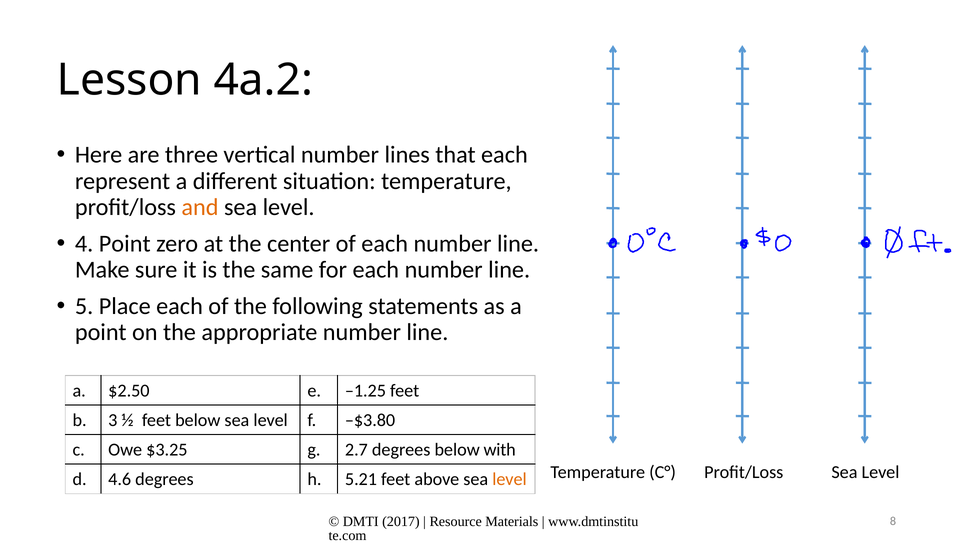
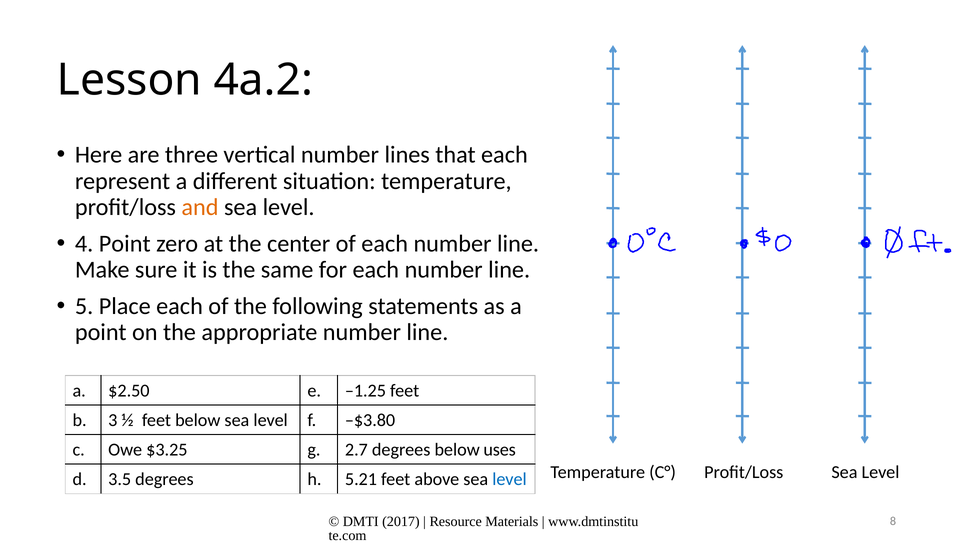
with: with -> uses
4.6: 4.6 -> 3.5
level at (509, 479) colour: orange -> blue
